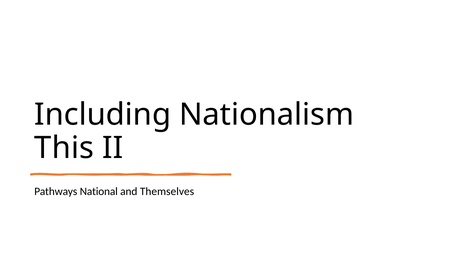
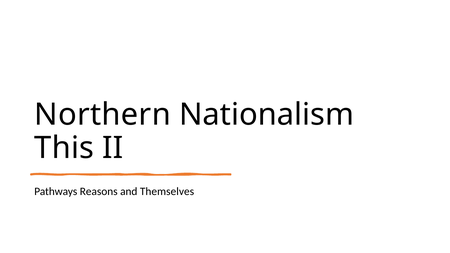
Including: Including -> Northern
National: National -> Reasons
